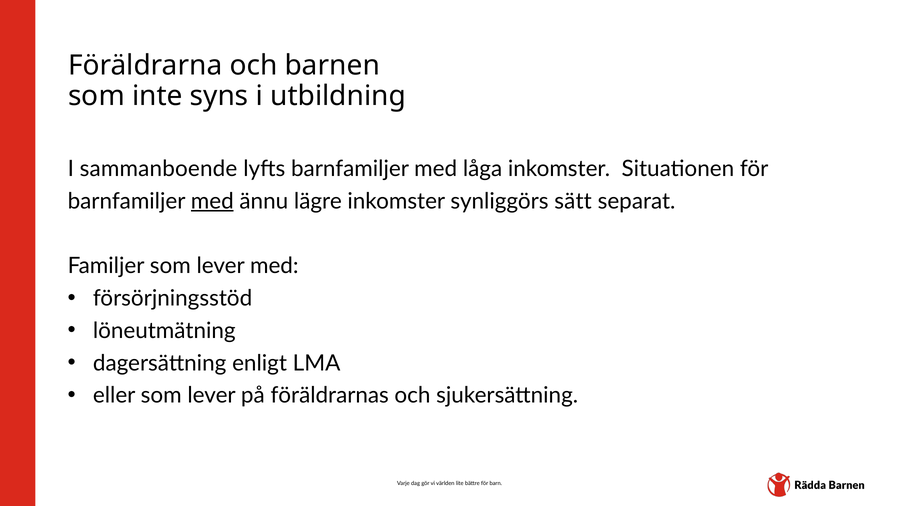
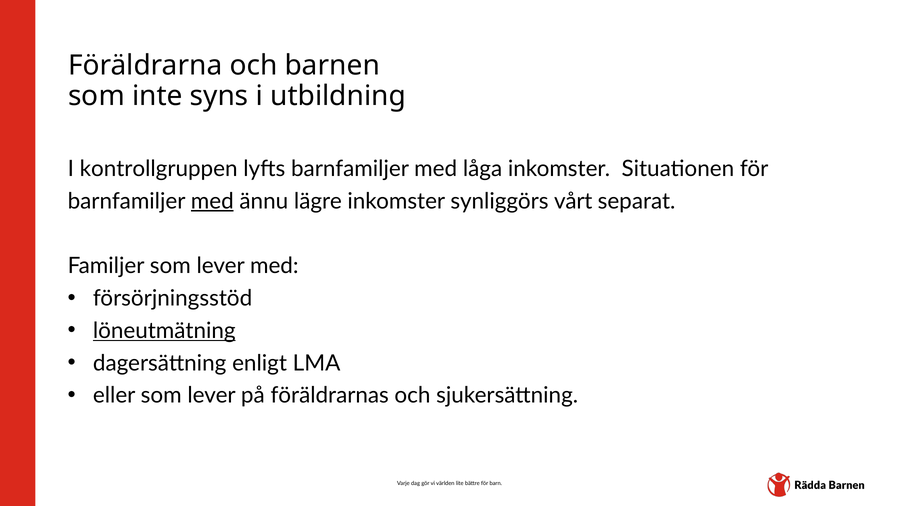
sammanboende: sammanboende -> kontrollgruppen
sätt: sätt -> vårt
löneutmätning underline: none -> present
